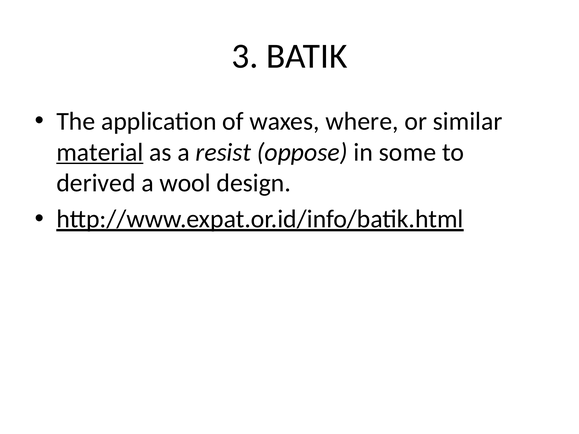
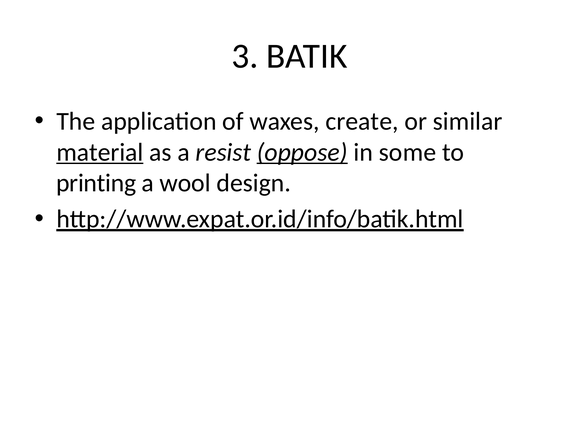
where: where -> create
oppose underline: none -> present
derived: derived -> printing
